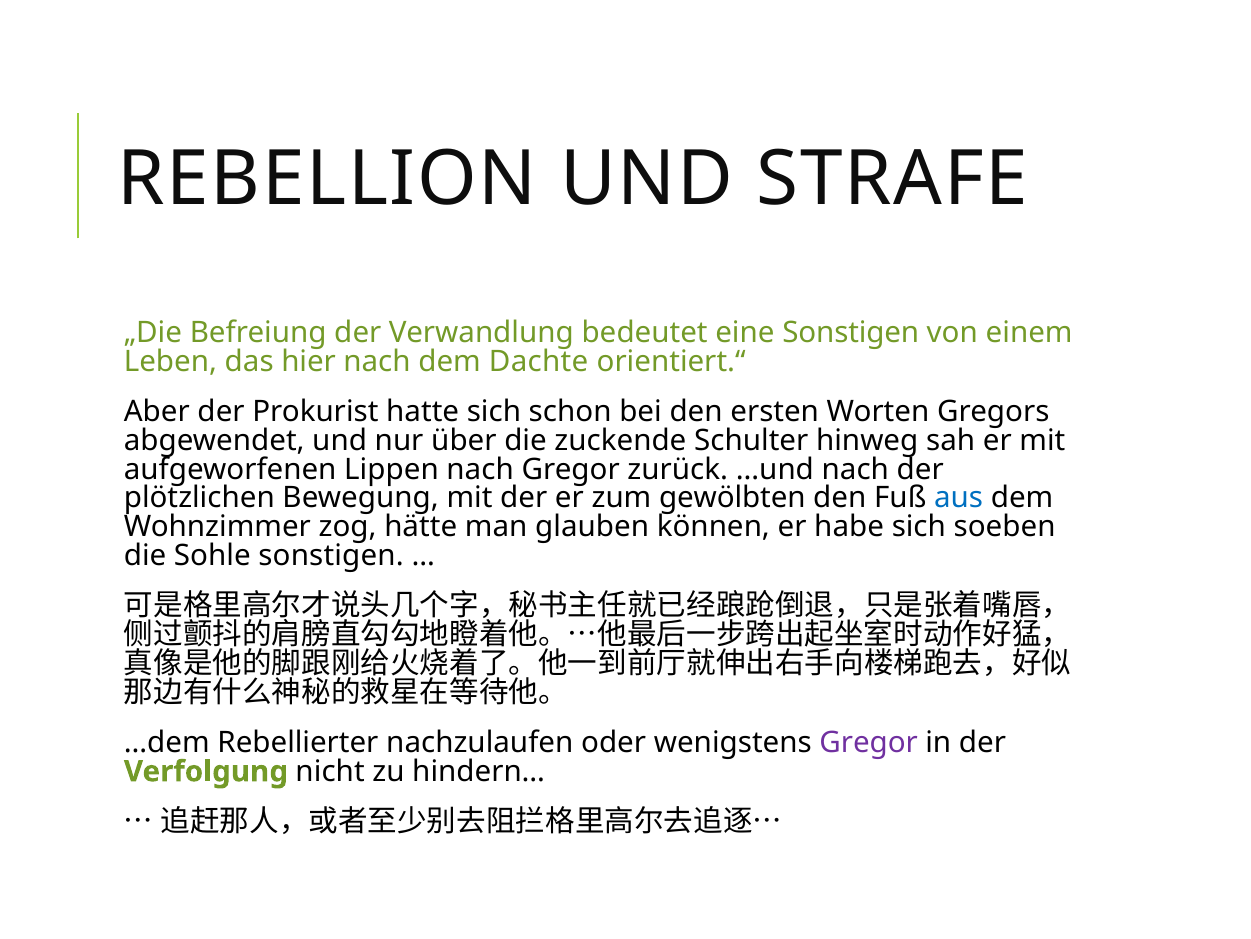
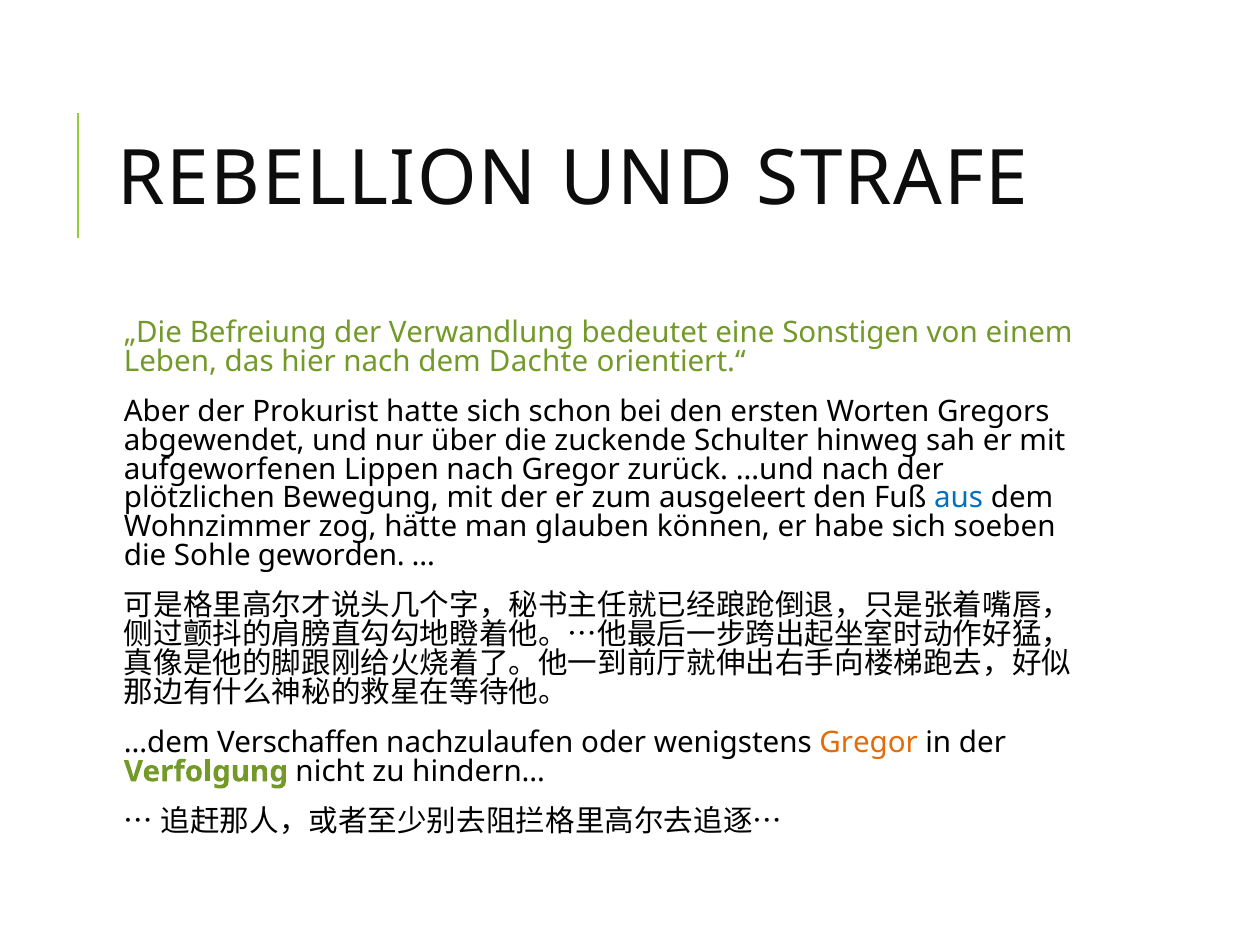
gewölbten: gewölbten -> ausgeleert
Sohle sonstigen: sonstigen -> geworden
Rebellierter: Rebellierter -> Verschaffen
Gregor at (869, 742) colour: purple -> orange
